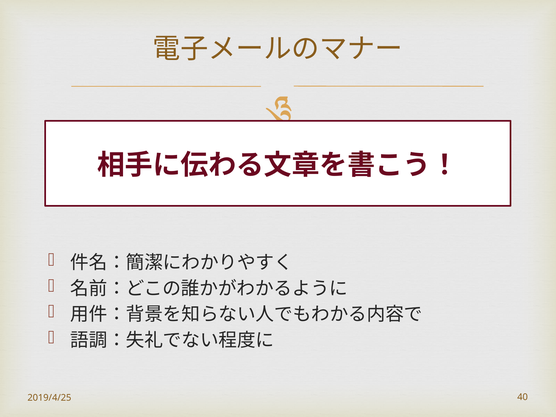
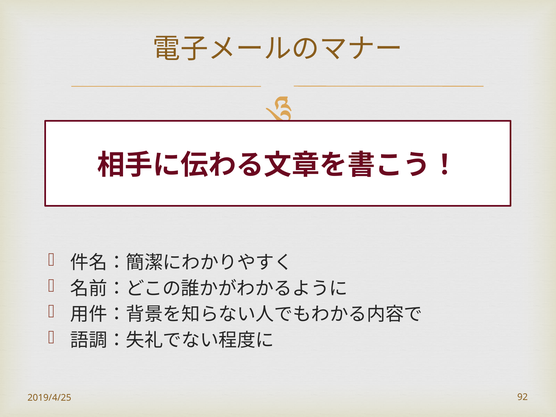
40: 40 -> 92
